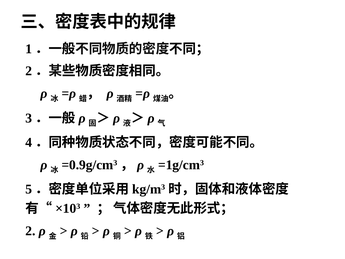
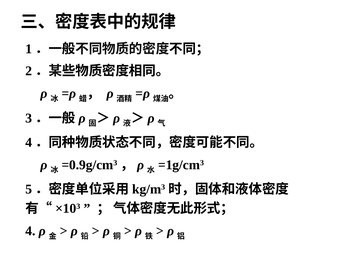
2 at (30, 231): 2 -> 4
